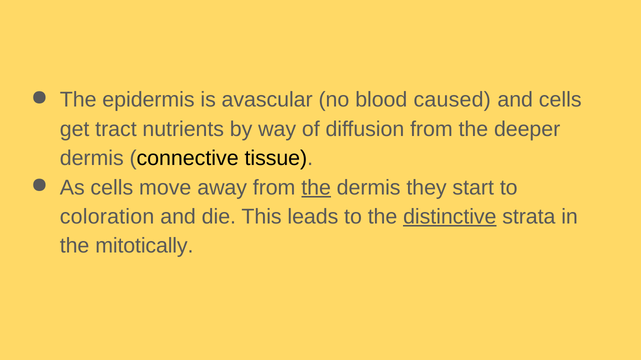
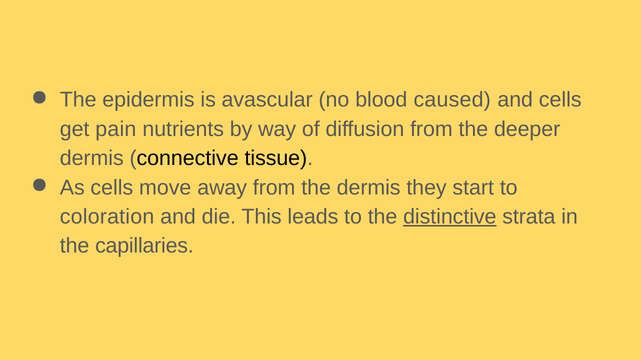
tract: tract -> pain
the at (316, 188) underline: present -> none
mitotically: mitotically -> capillaries
